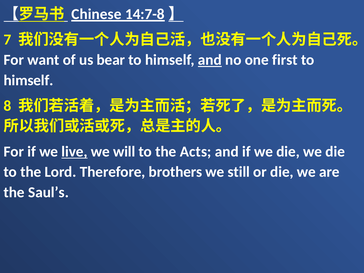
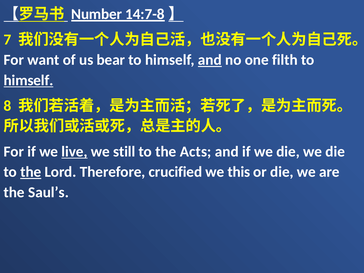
Chinese: Chinese -> Number
first: first -> filth
himself at (28, 80) underline: none -> present
will: will -> still
the at (31, 172) underline: none -> present
brothers: brothers -> crucified
still: still -> this
